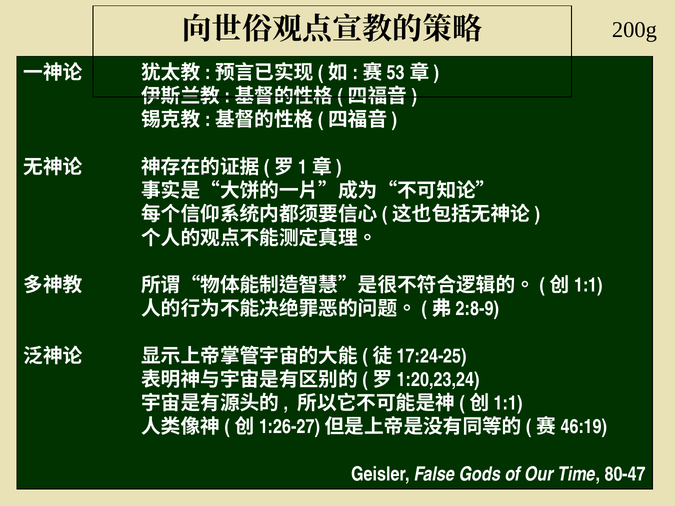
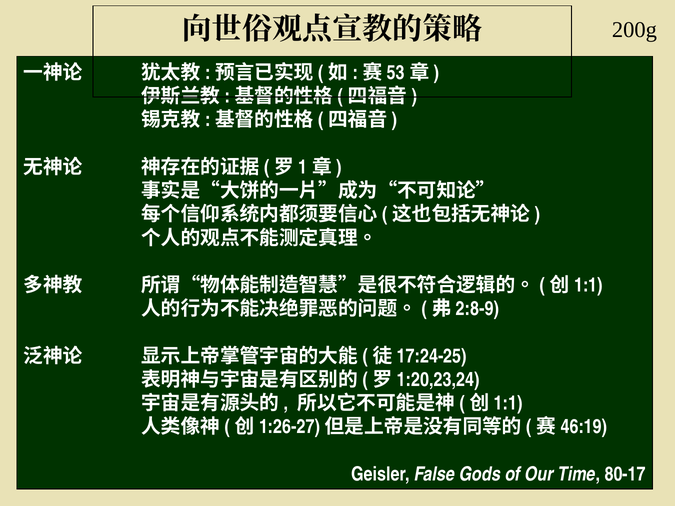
80-47: 80-47 -> 80-17
